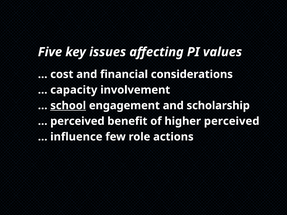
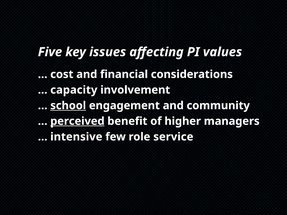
scholarship: scholarship -> community
perceived at (77, 121) underline: none -> present
higher perceived: perceived -> managers
influence: influence -> intensive
actions: actions -> service
